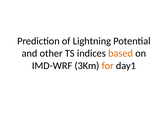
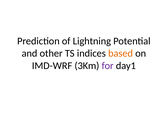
for colour: orange -> purple
